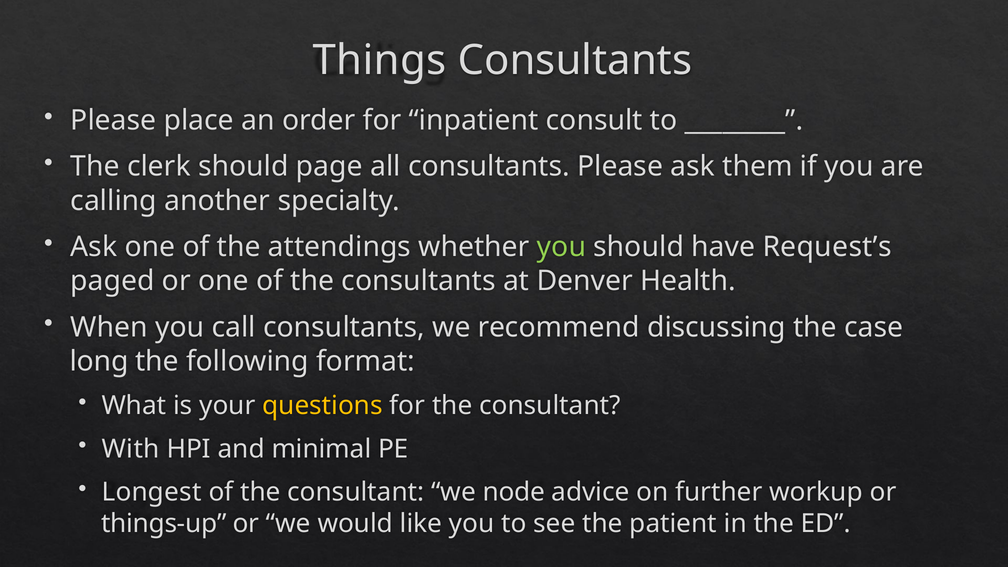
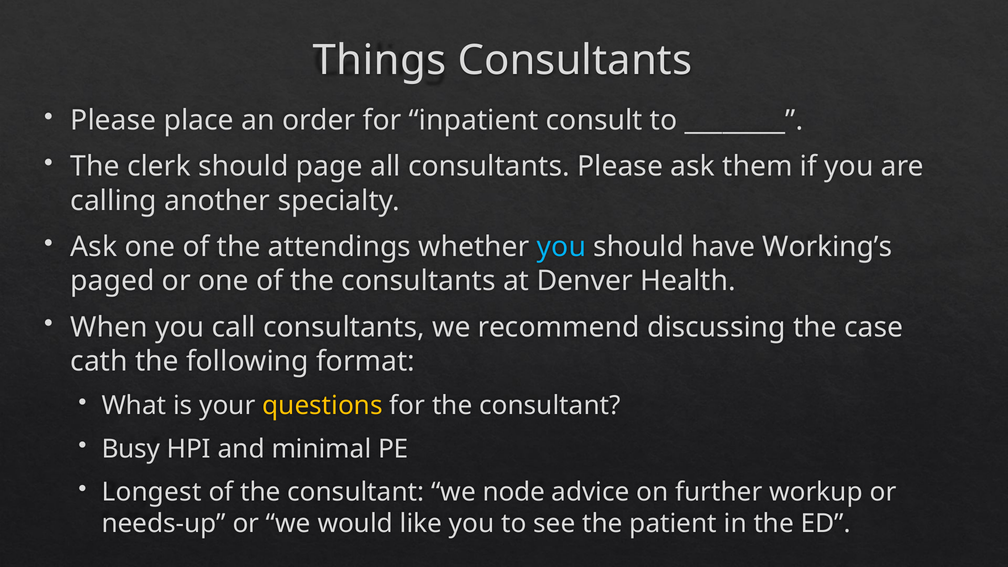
you at (562, 247) colour: light green -> light blue
Request’s: Request’s -> Working’s
long: long -> cath
With: With -> Busy
things-up: things-up -> needs-up
